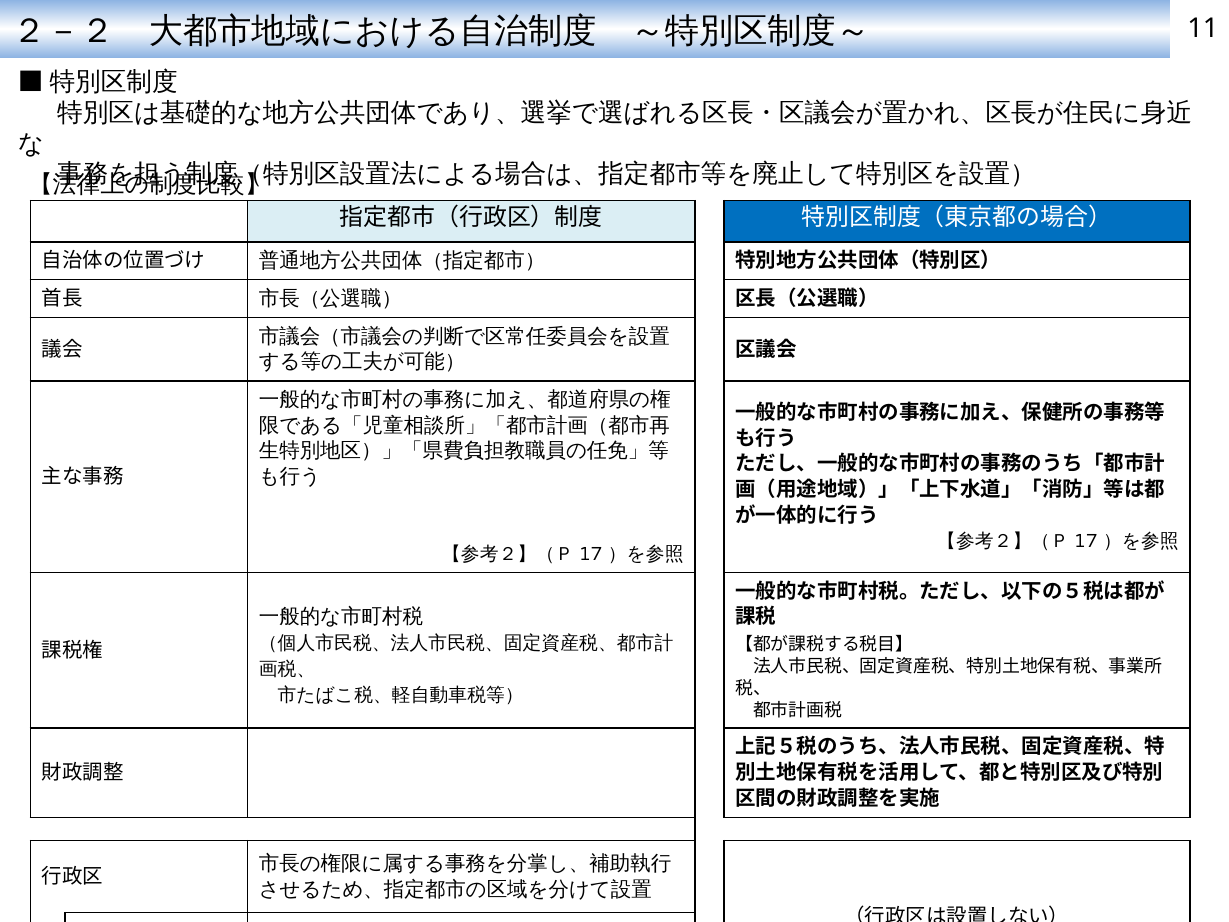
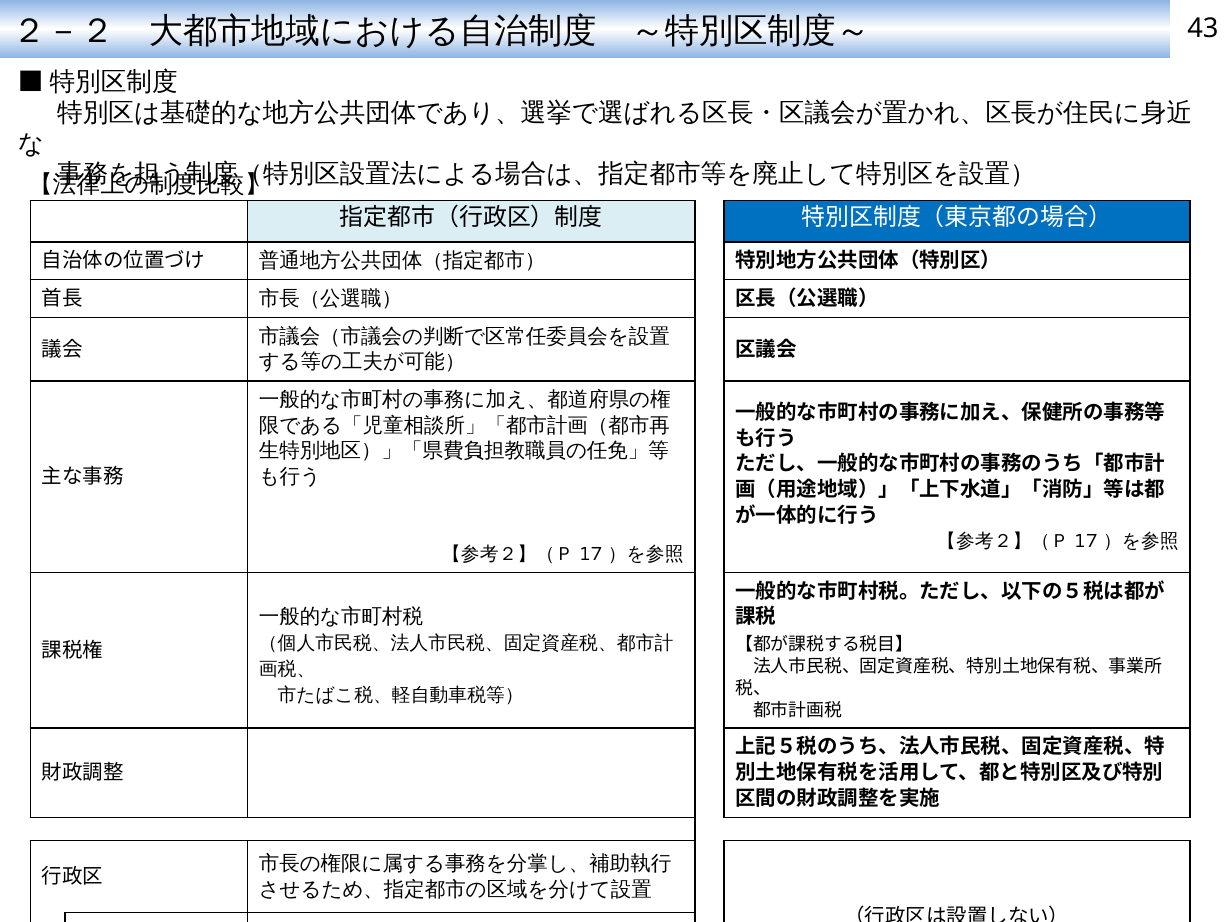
11: 11 -> 43
